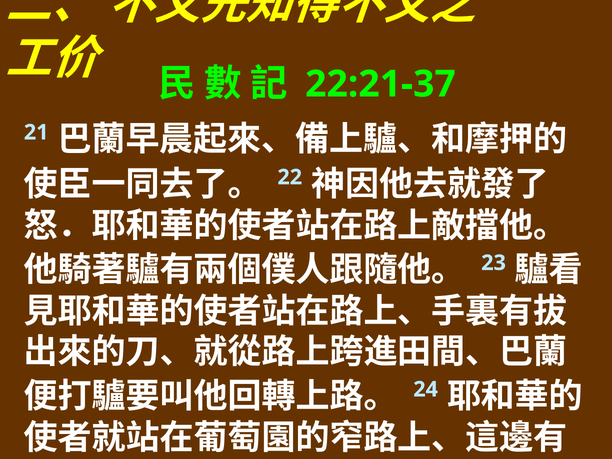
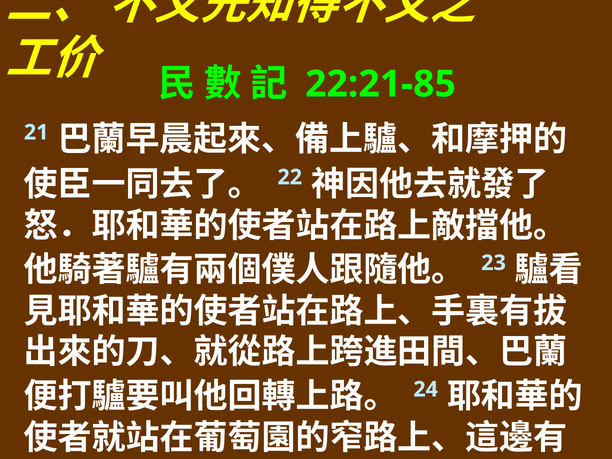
22:21-37: 22:21-37 -> 22:21-85
